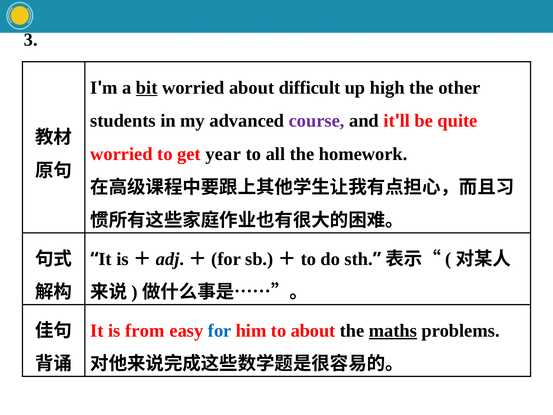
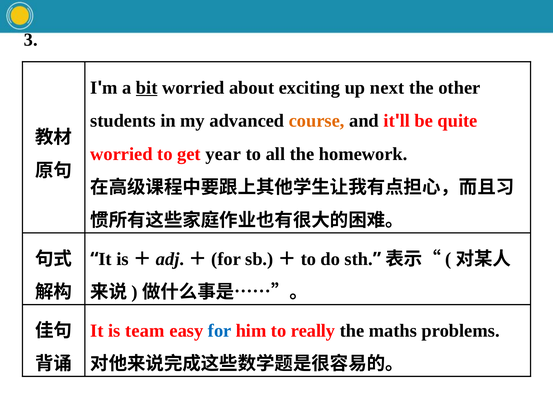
difficult: difficult -> exciting
high: high -> next
course colour: purple -> orange
from: from -> team
to about: about -> really
maths underline: present -> none
